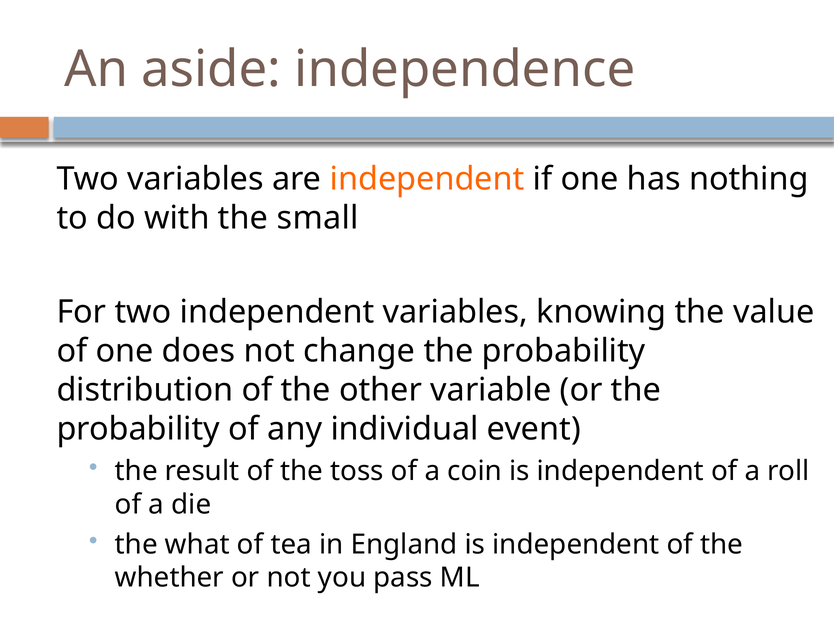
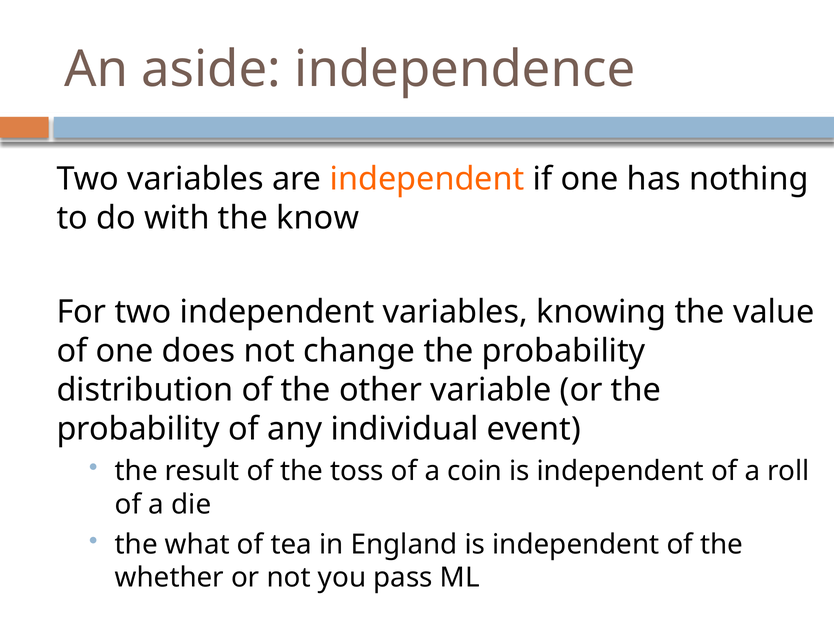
small: small -> know
